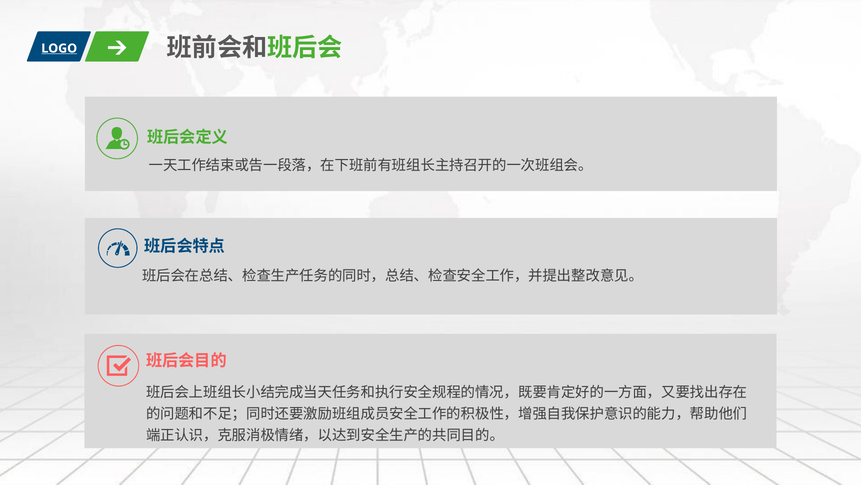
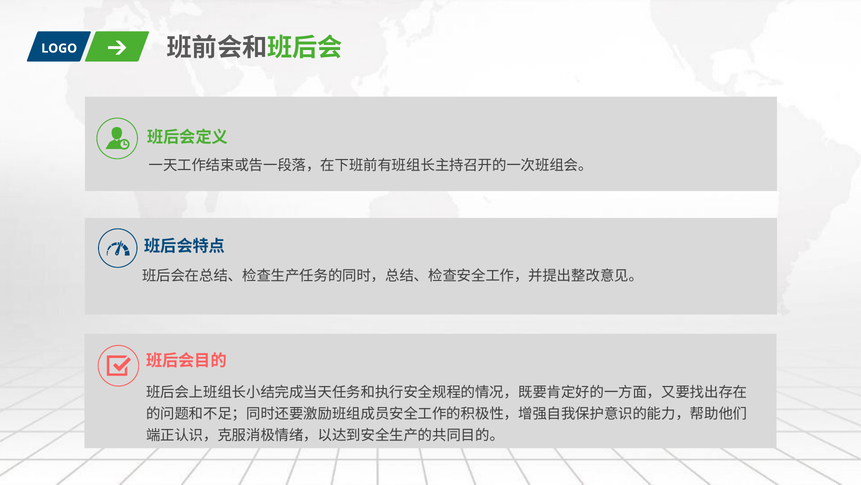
LOGO underline: present -> none
